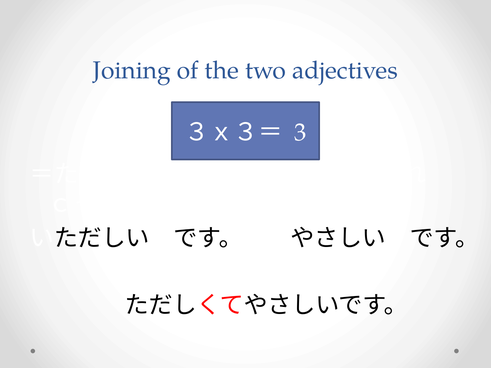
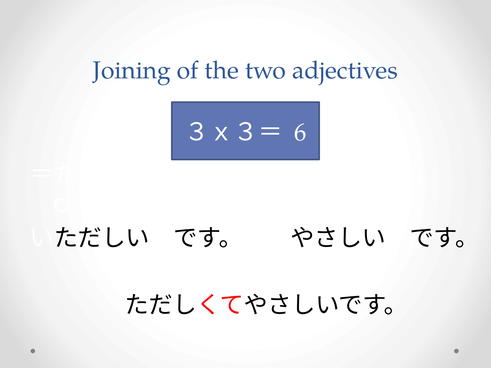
3: 3 -> 6
